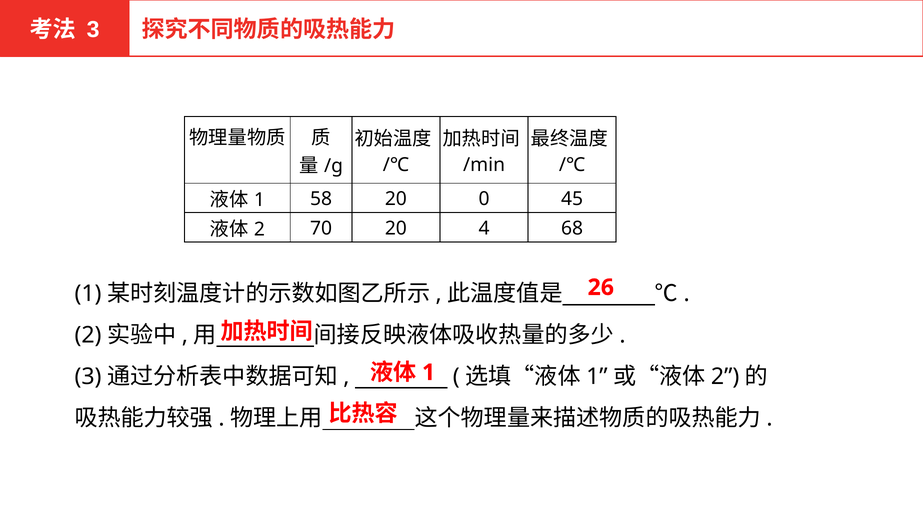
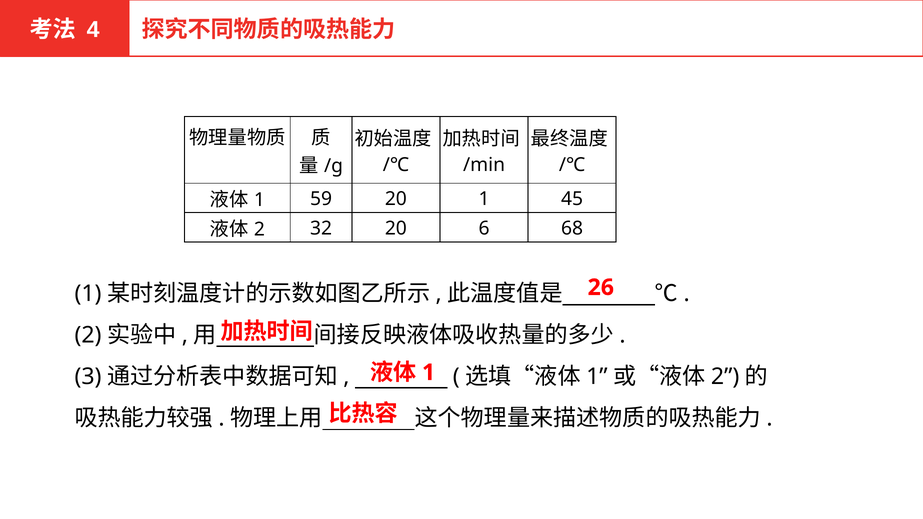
3 at (93, 30): 3 -> 4
58: 58 -> 59
20 0: 0 -> 1
70: 70 -> 32
4: 4 -> 6
